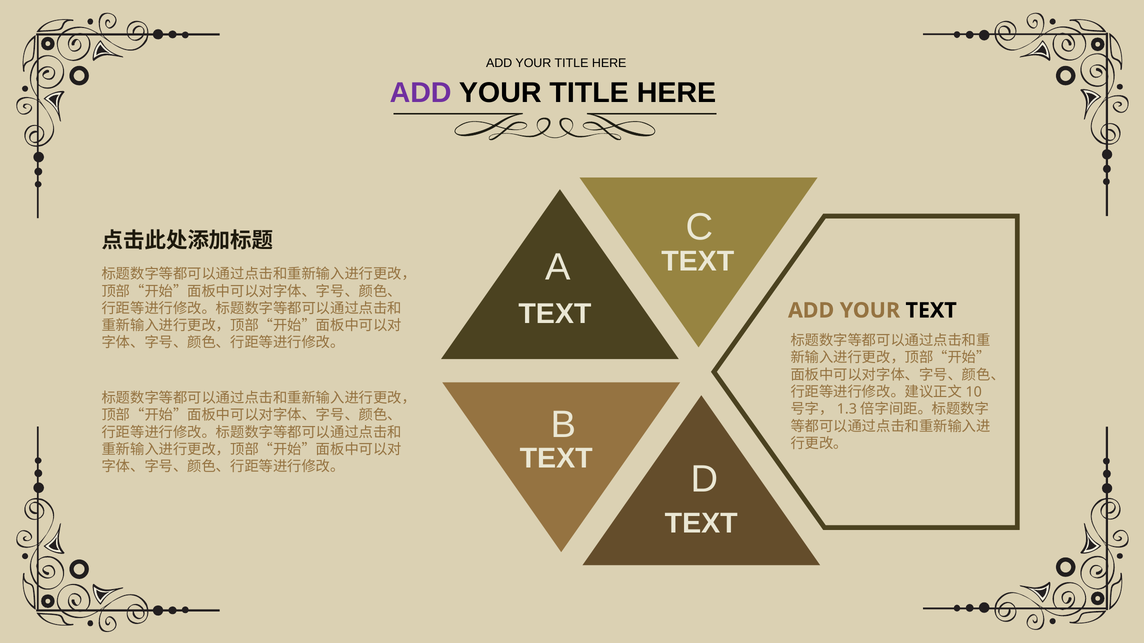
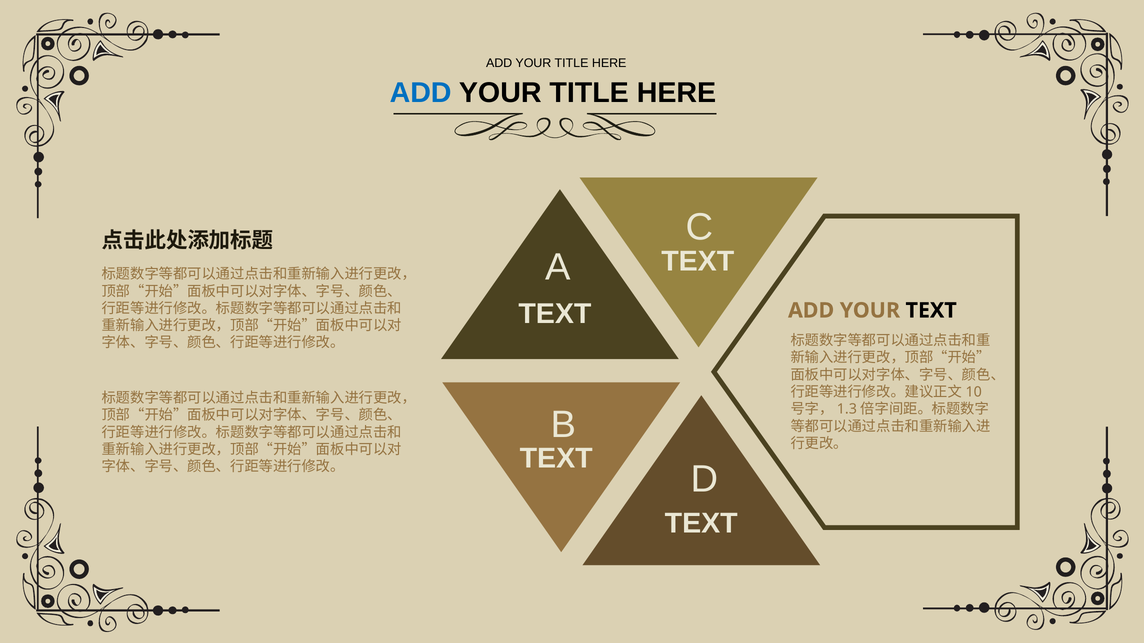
ADD at (421, 93) colour: purple -> blue
